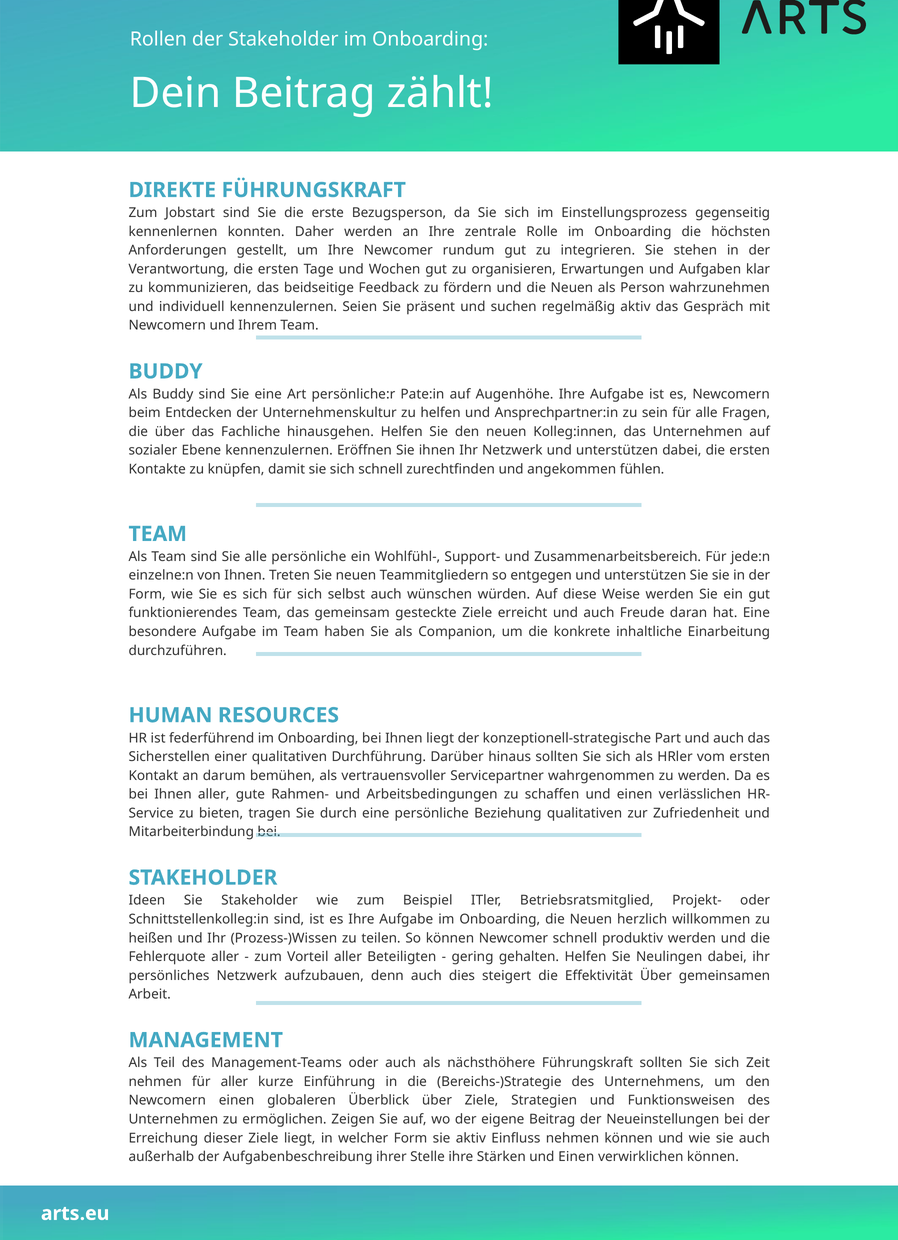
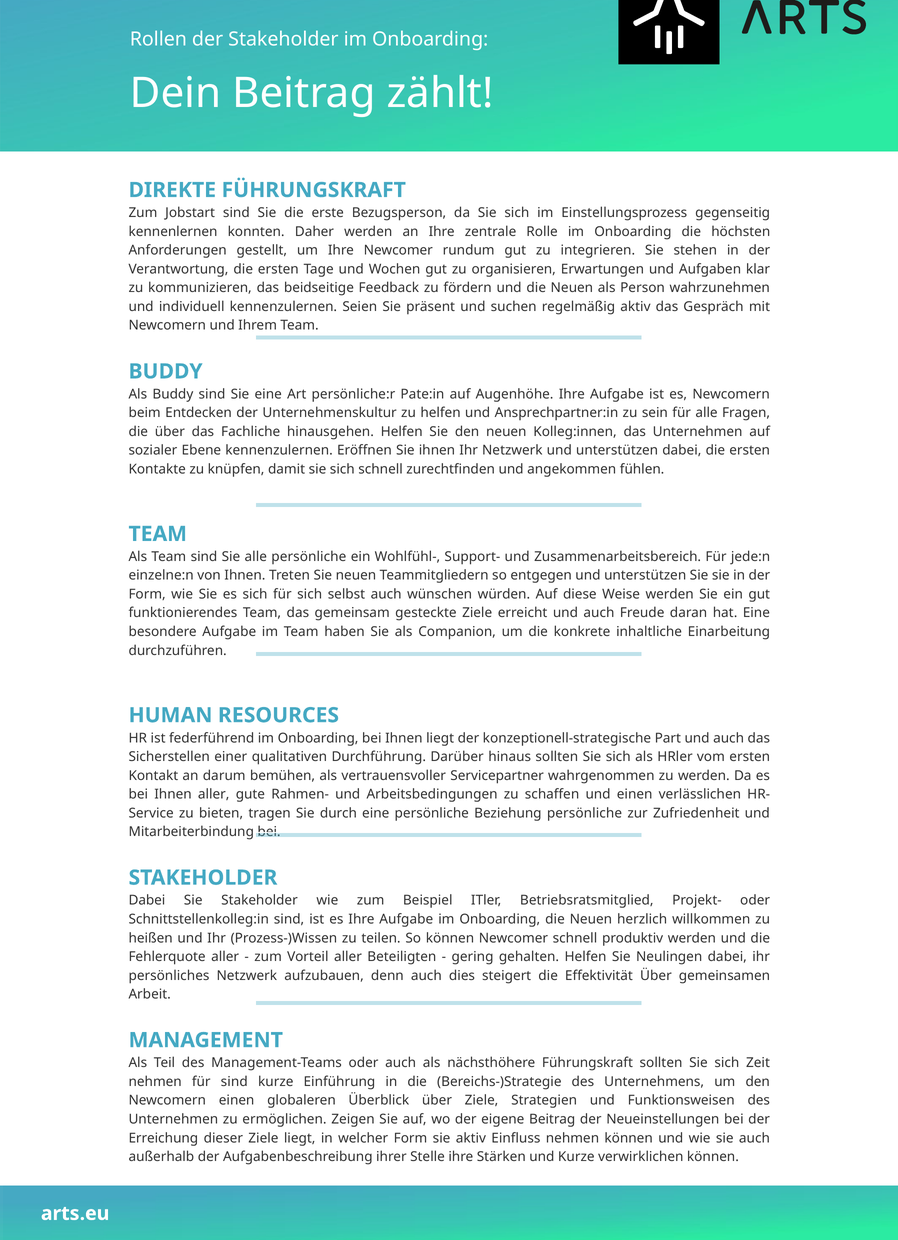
Beziehung qualitativen: qualitativen -> persönliche
Ideen at (147, 901): Ideen -> Dabei
für aller: aller -> sind
Stärken und Einen: Einen -> Kurze
